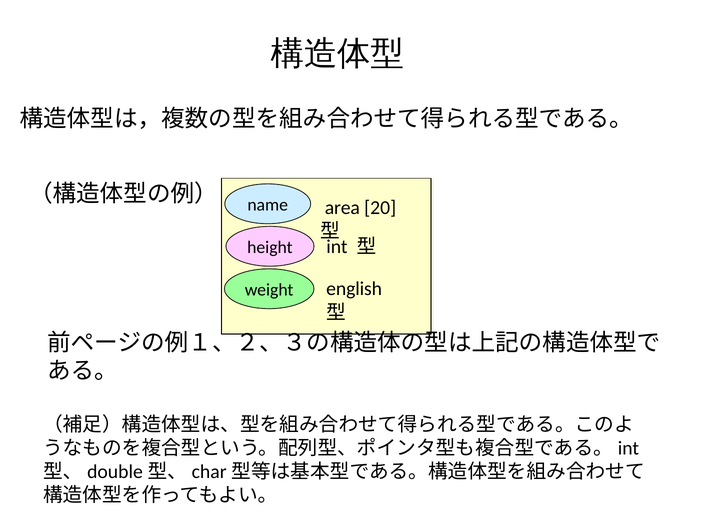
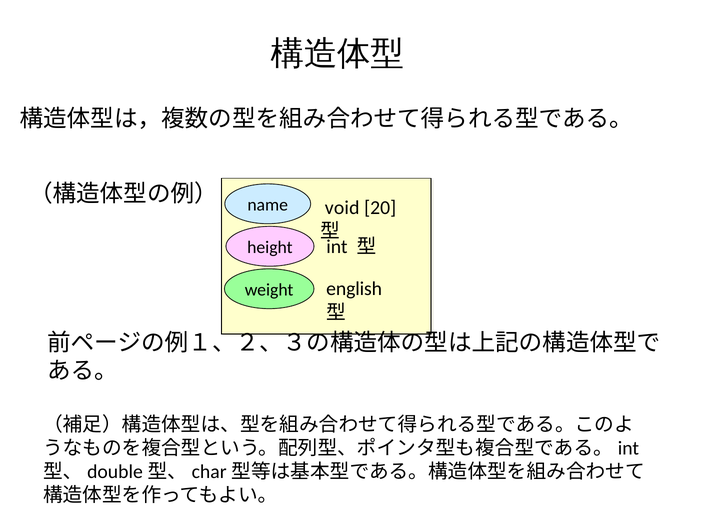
area: area -> void
